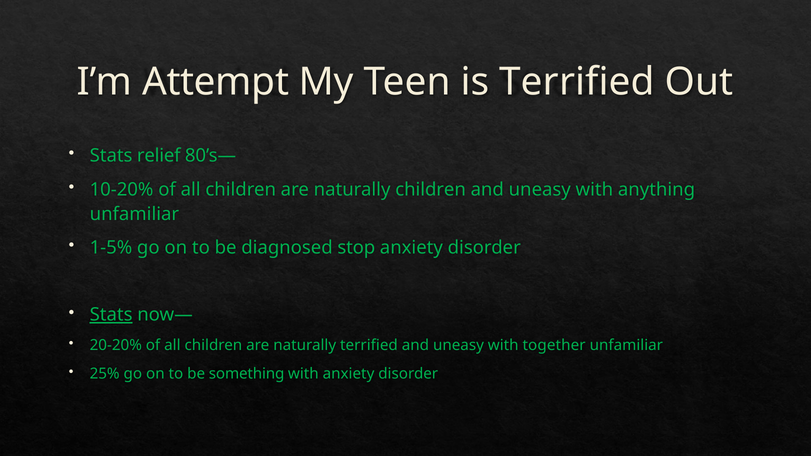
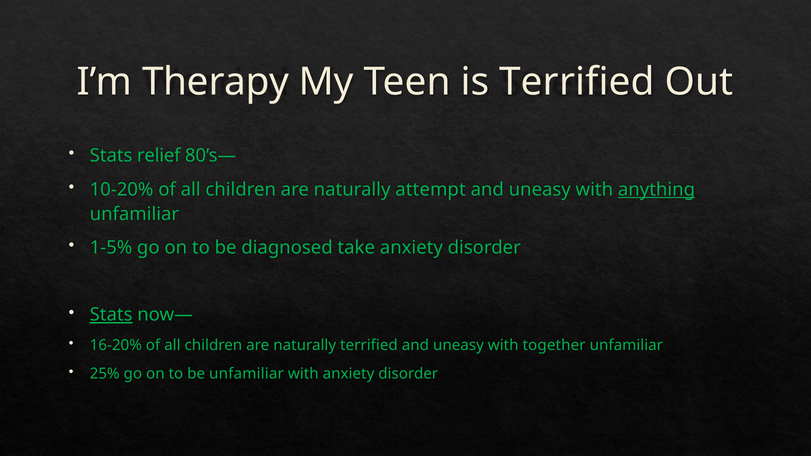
Attempt: Attempt -> Therapy
naturally children: children -> attempt
anything underline: none -> present
stop: stop -> take
20-20%: 20-20% -> 16-20%
be something: something -> unfamiliar
